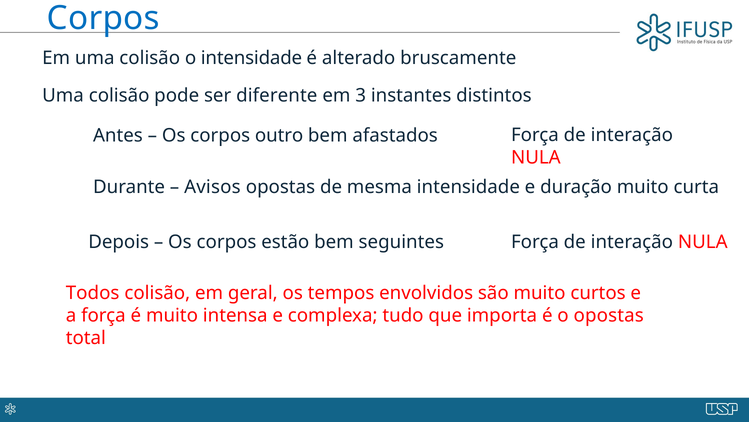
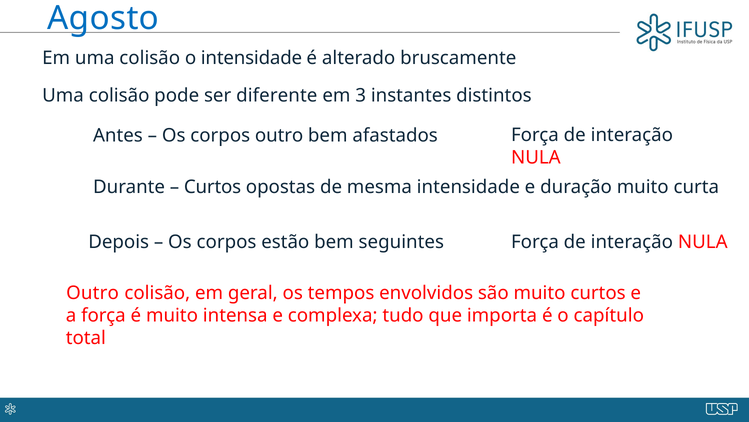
Corpos at (103, 18): Corpos -> Agosto
Avisos at (212, 187): Avisos -> Curtos
Todos at (93, 293): Todos -> Outro
o opostas: opostas -> capítulo
